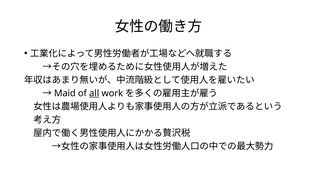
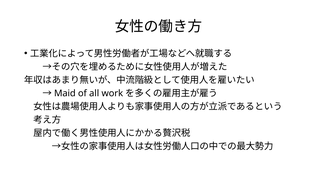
all underline: present -> none
